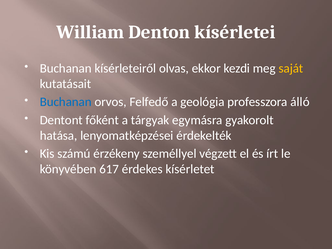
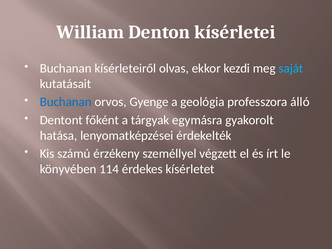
saját colour: yellow -> light blue
Felfedő: Felfedő -> Gyenge
617: 617 -> 114
